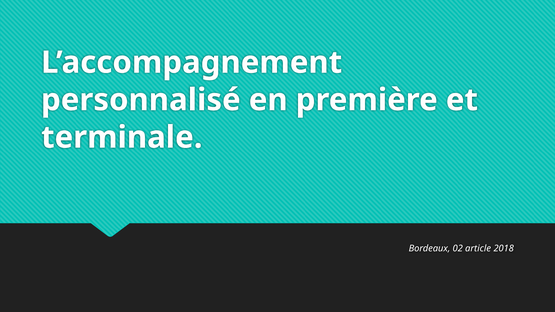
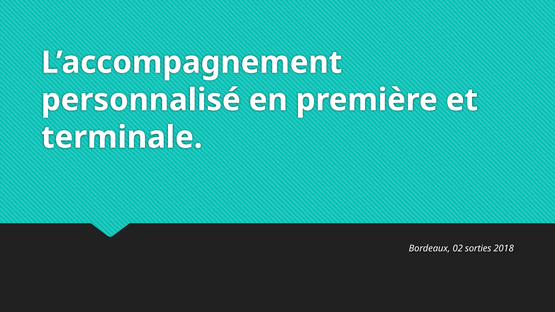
article: article -> sorties
